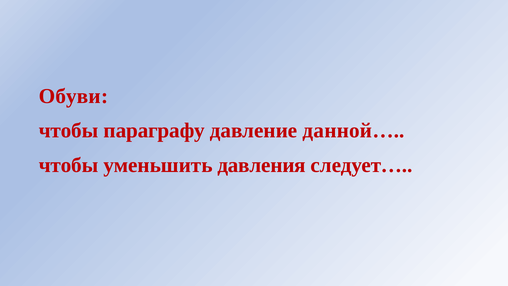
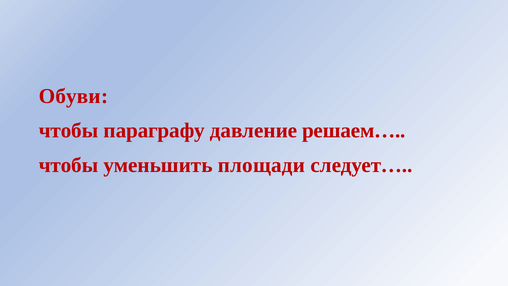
данной…: данной… -> решаем…
давления: давления -> площади
